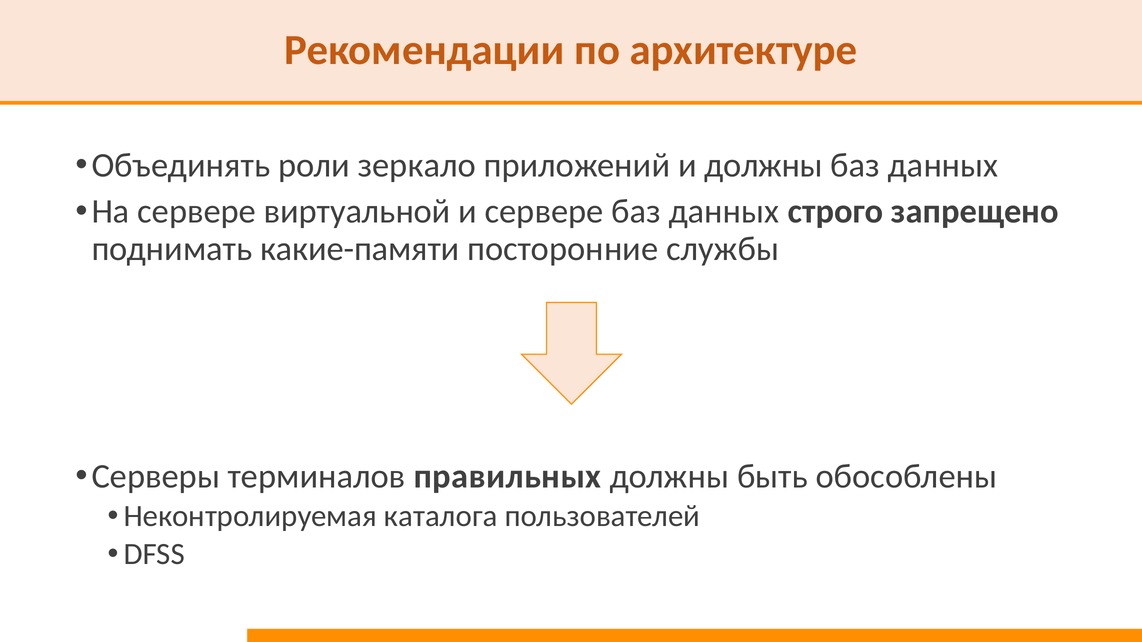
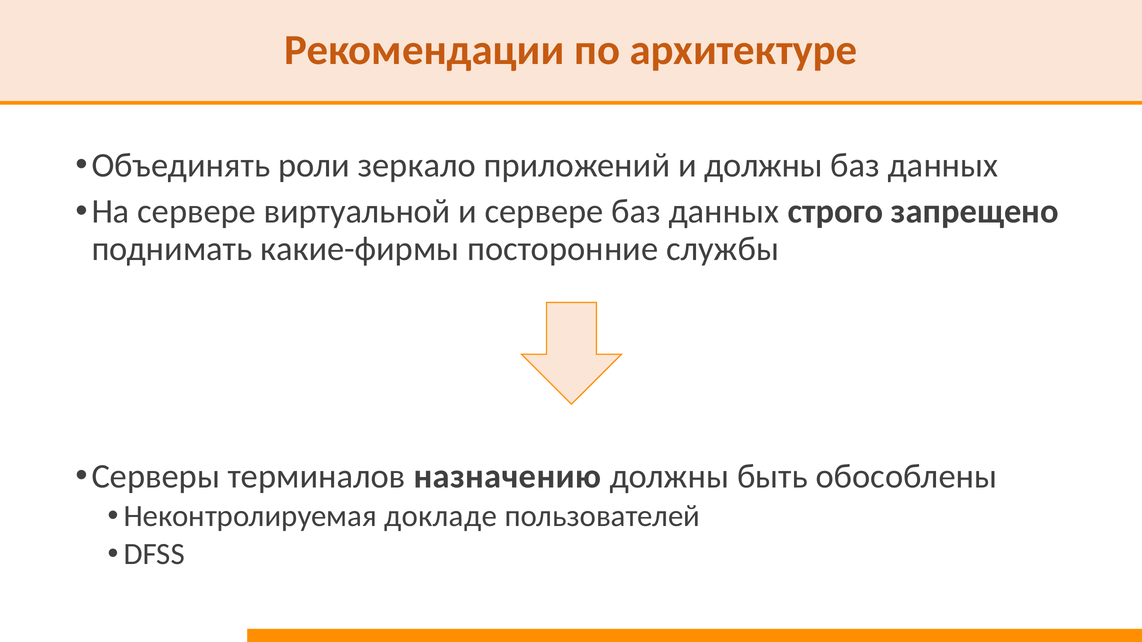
какие-памяти: какие-памяти -> какие-фирмы
правильных: правильных -> назначению
каталога: каталога -> докладе
